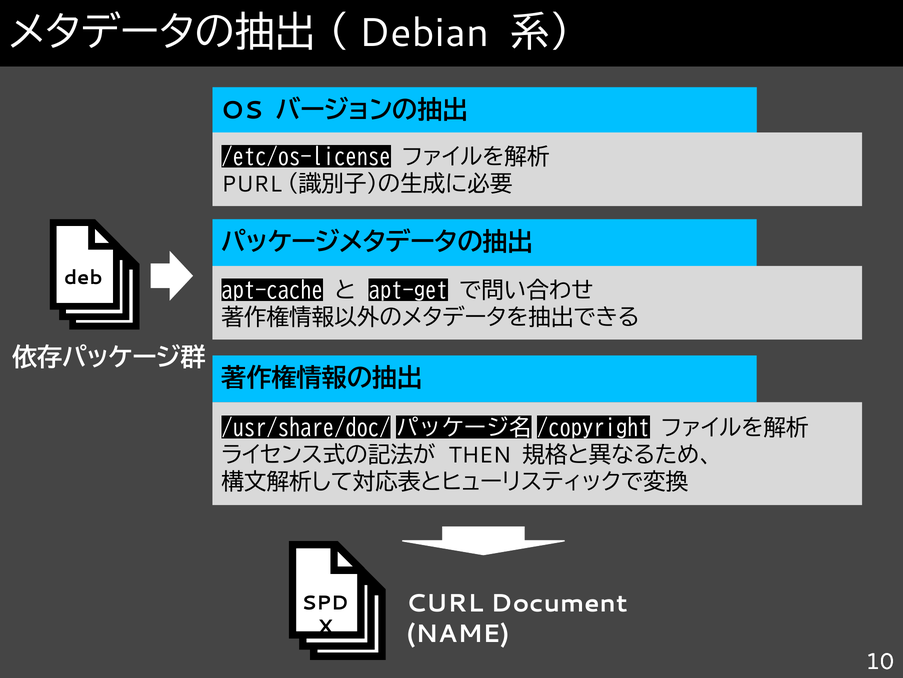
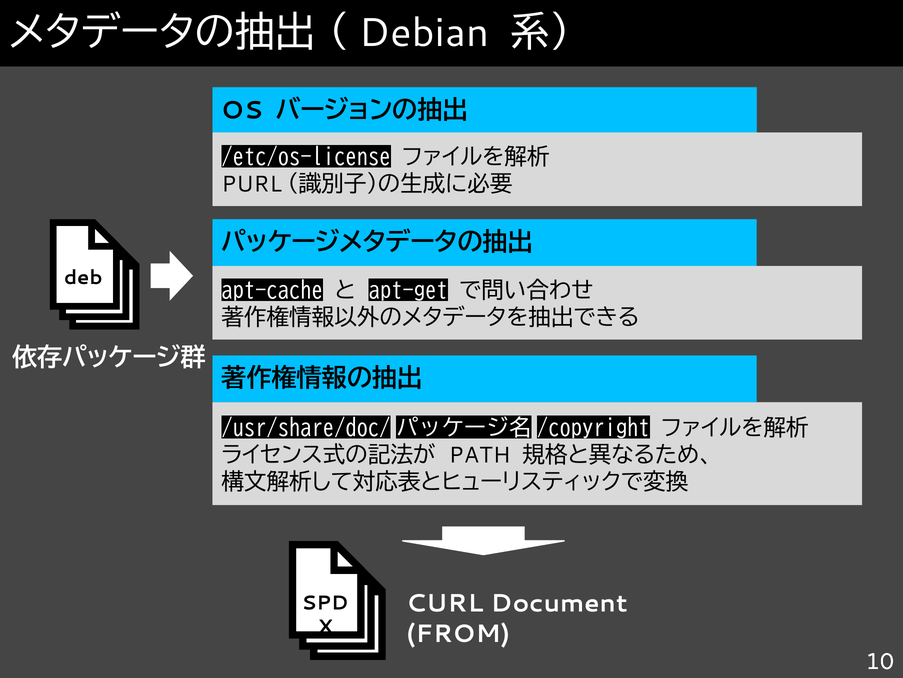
THEN: THEN -> PATH
NAME: NAME -> FROM
